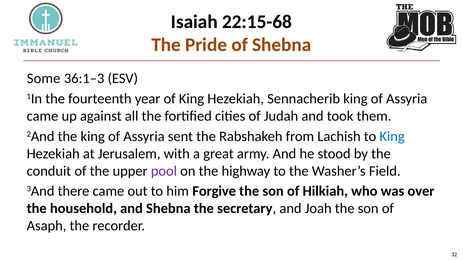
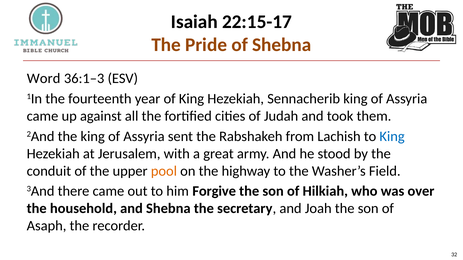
22:15-68: 22:15-68 -> 22:15-17
Some: Some -> Word
pool colour: purple -> orange
